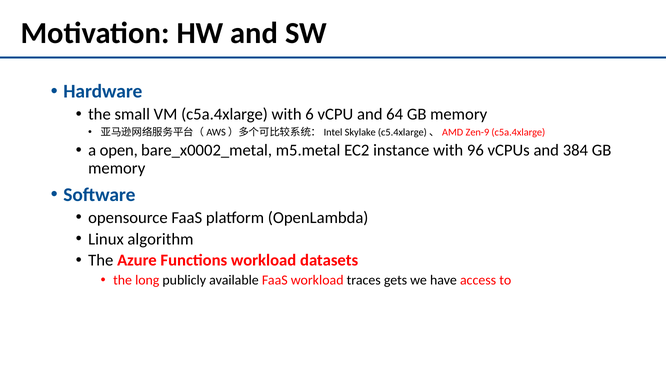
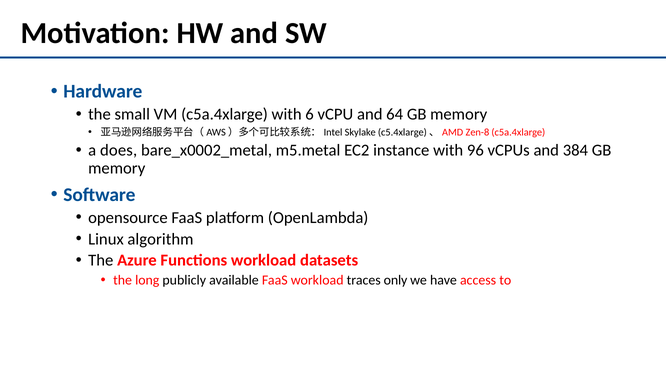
Zen-9: Zen-9 -> Zen-8
open: open -> does
gets: gets -> only
